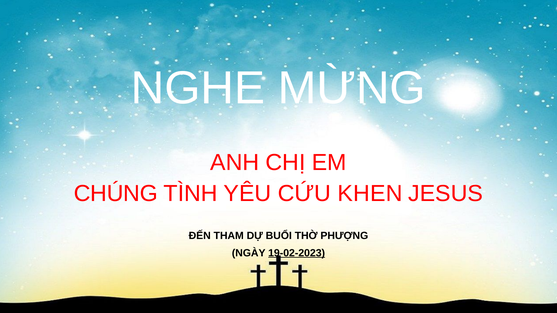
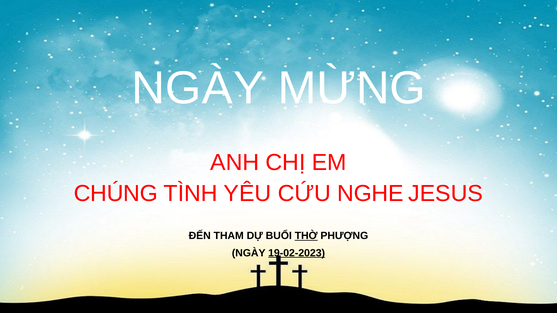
NGHE at (198, 88): NGHE -> NGÀY
KHEN: KHEN -> NGHE
THỜ underline: none -> present
